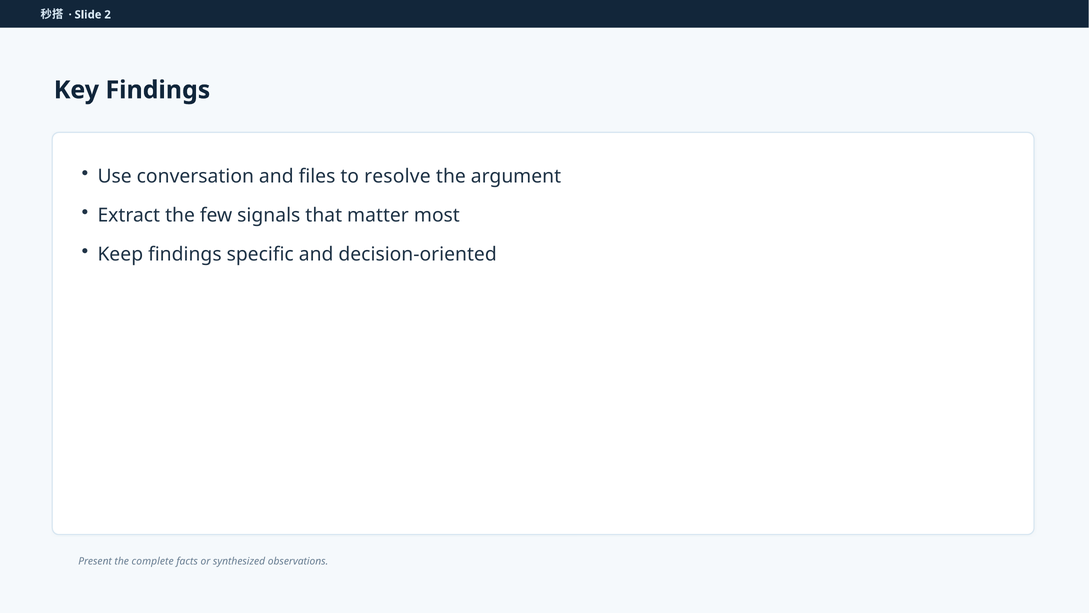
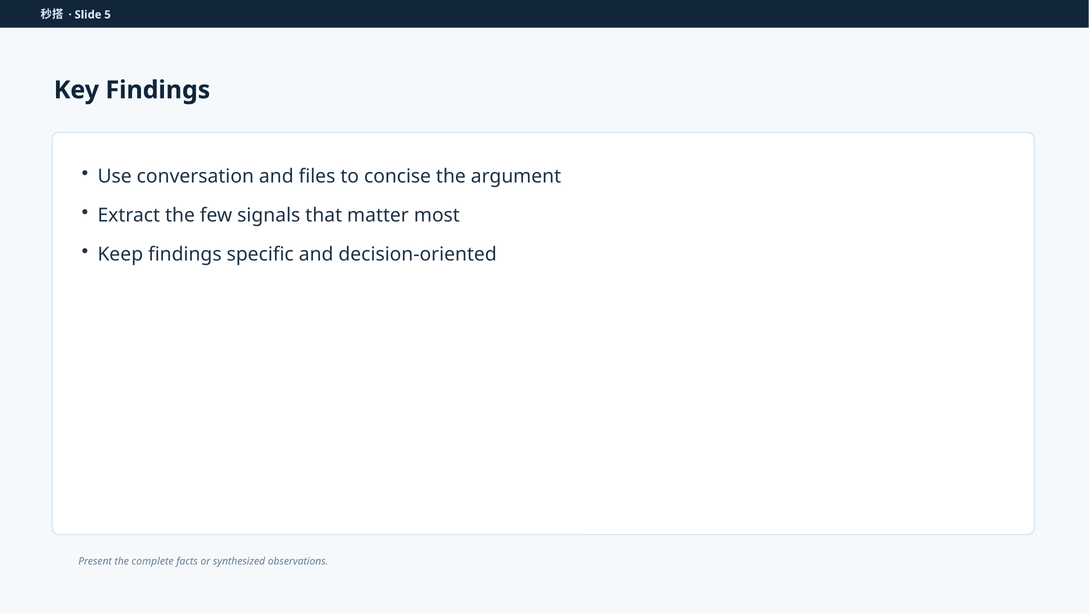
2: 2 -> 5
resolve: resolve -> concise
